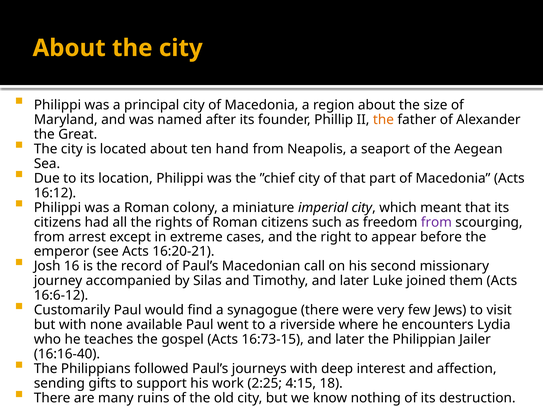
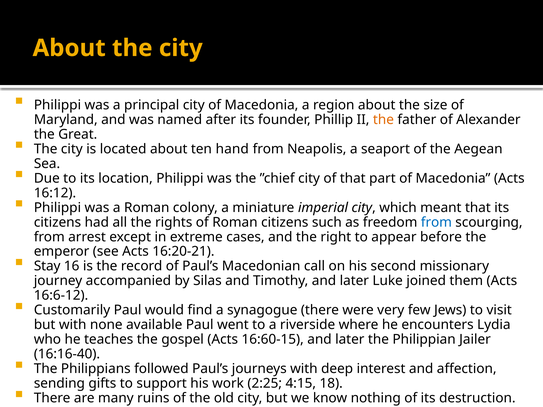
from at (436, 222) colour: purple -> blue
Josh: Josh -> Stay
16:73-15: 16:73-15 -> 16:60-15
